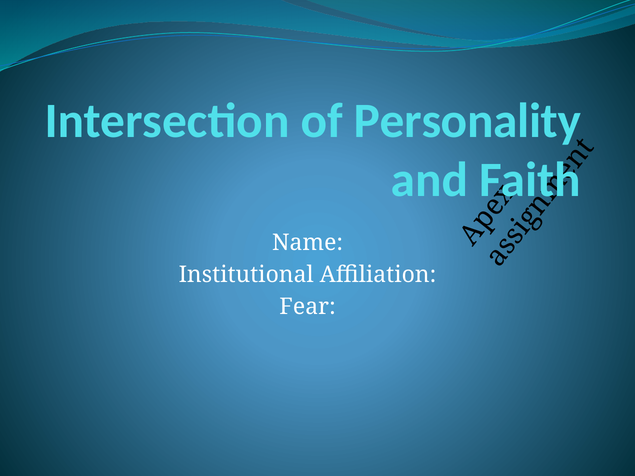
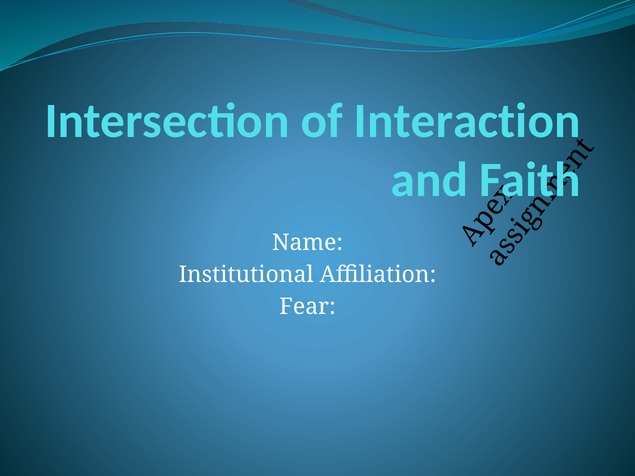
Personality: Personality -> Interaction
